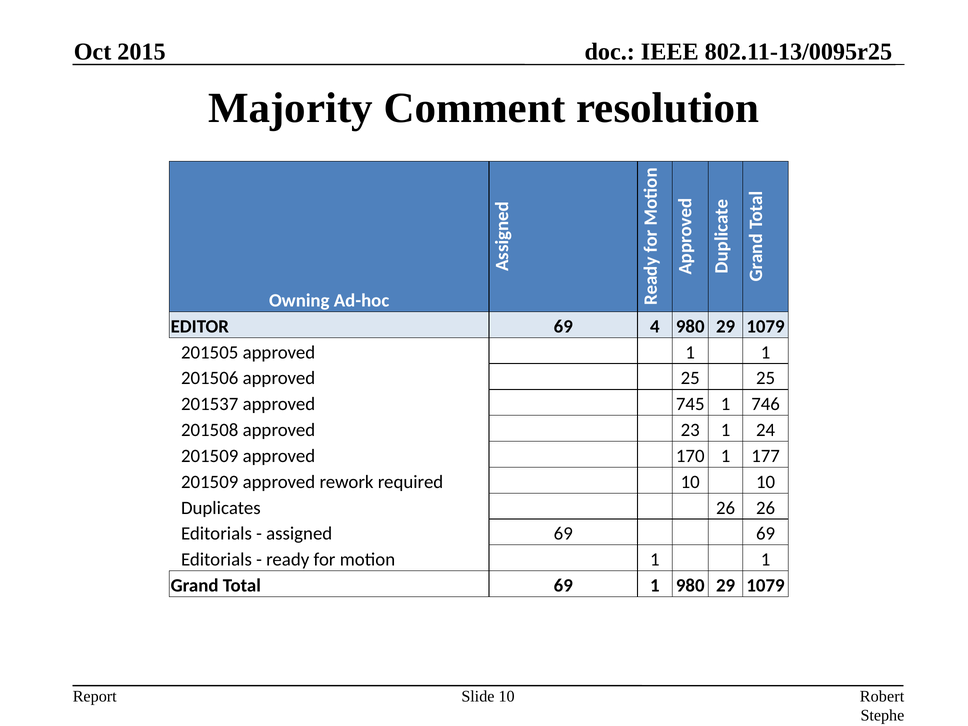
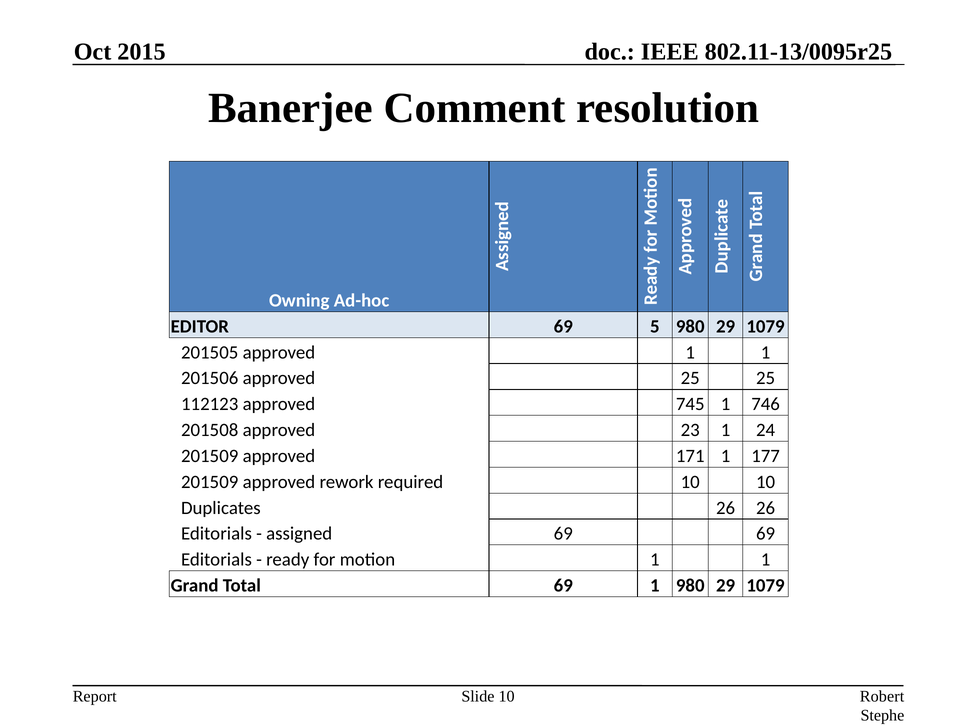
Majority: Majority -> Banerjee
4: 4 -> 5
201537: 201537 -> 112123
170: 170 -> 171
